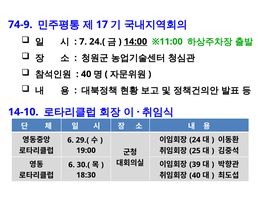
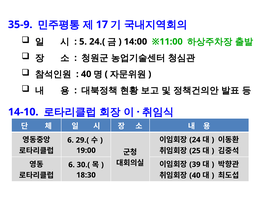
74-9: 74-9 -> 35-9
7: 7 -> 5
14:00 underline: present -> none
